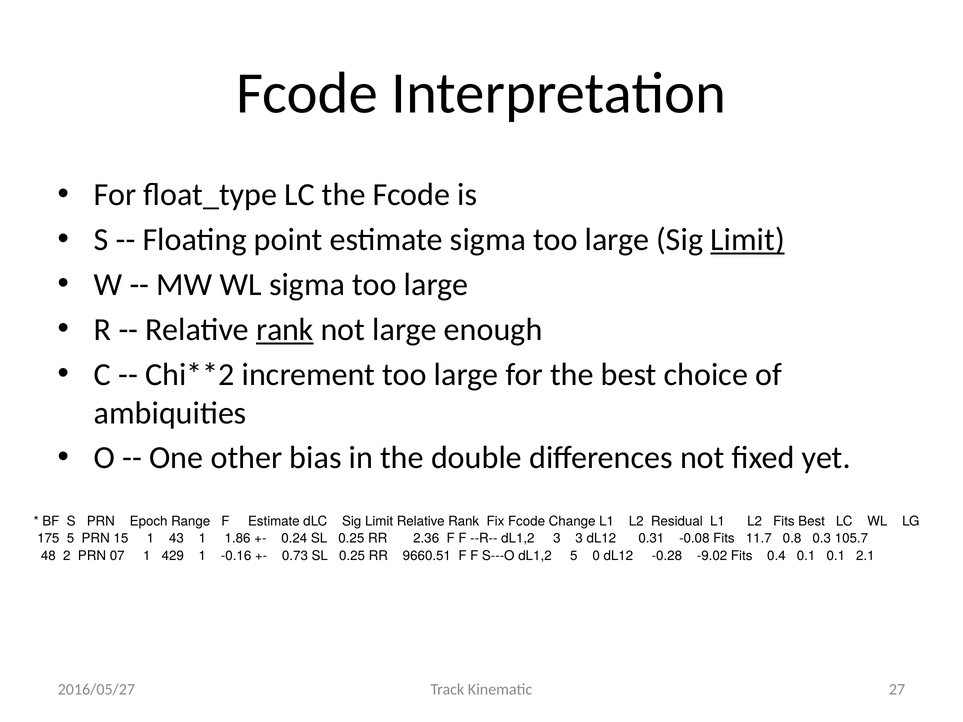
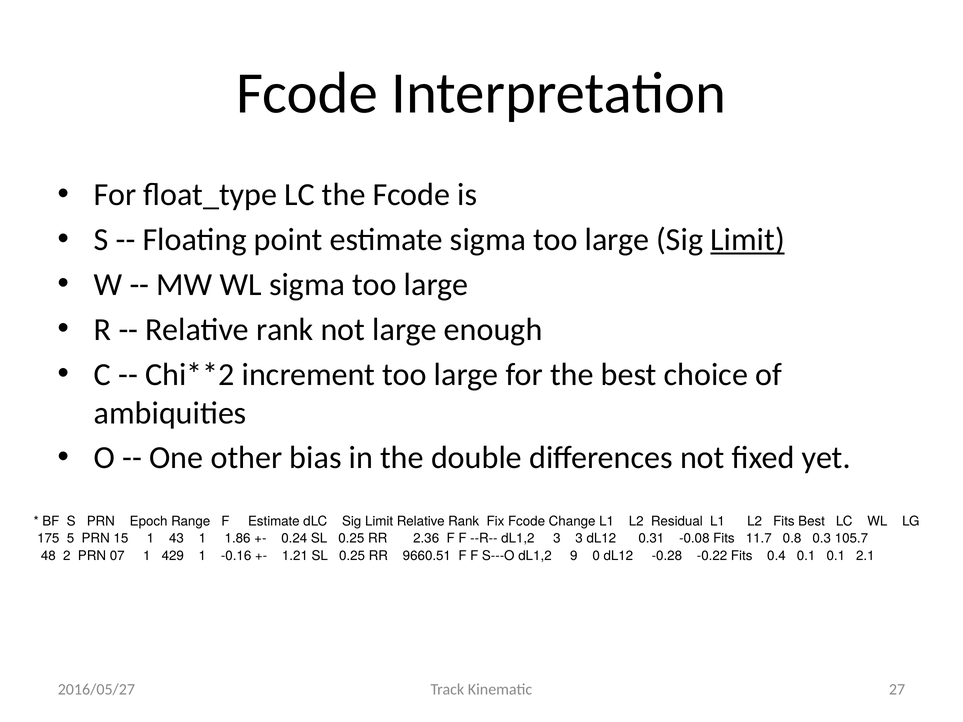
rank at (285, 330) underline: present -> none
0.73: 0.73 -> 1.21
dL1,2 5: 5 -> 9
-9.02: -9.02 -> -0.22
